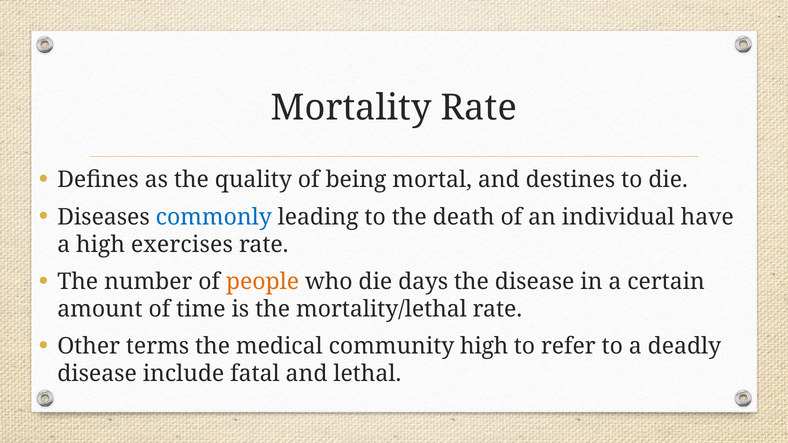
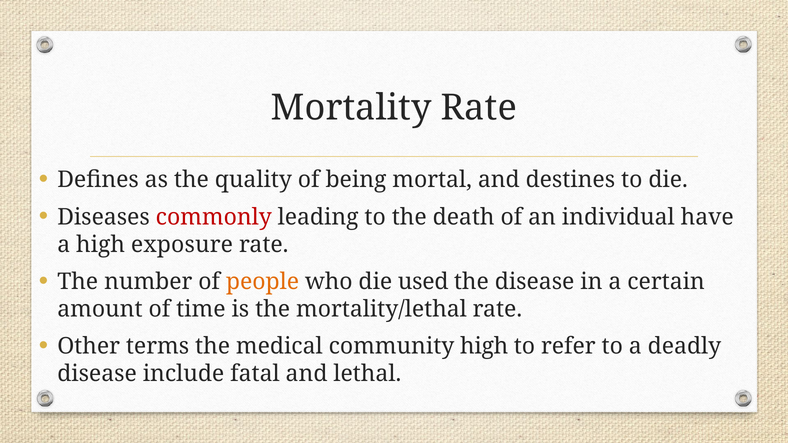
commonly colour: blue -> red
exercises: exercises -> exposure
days: days -> used
